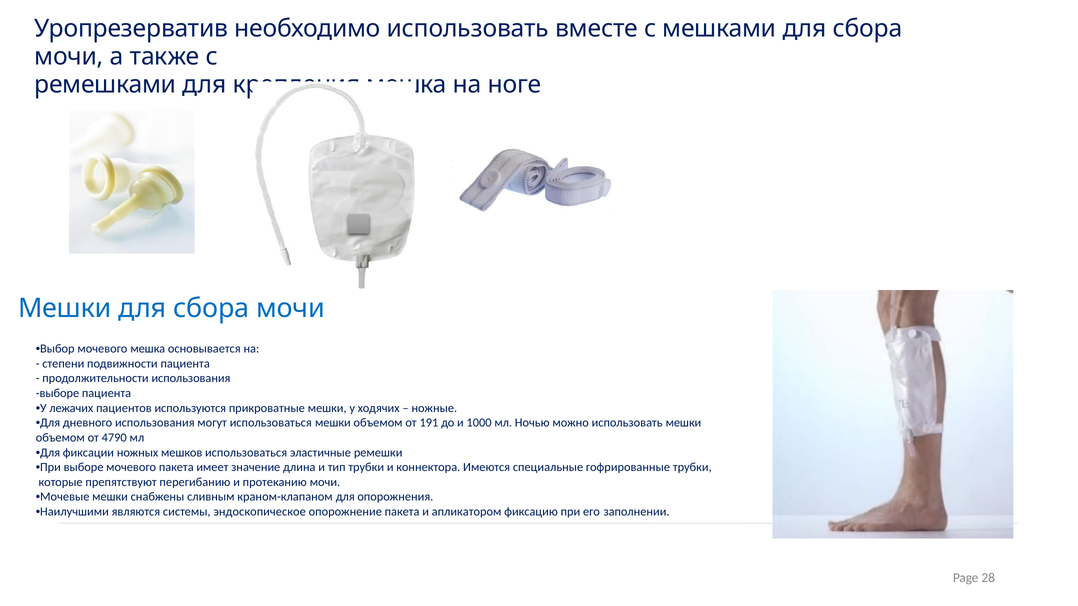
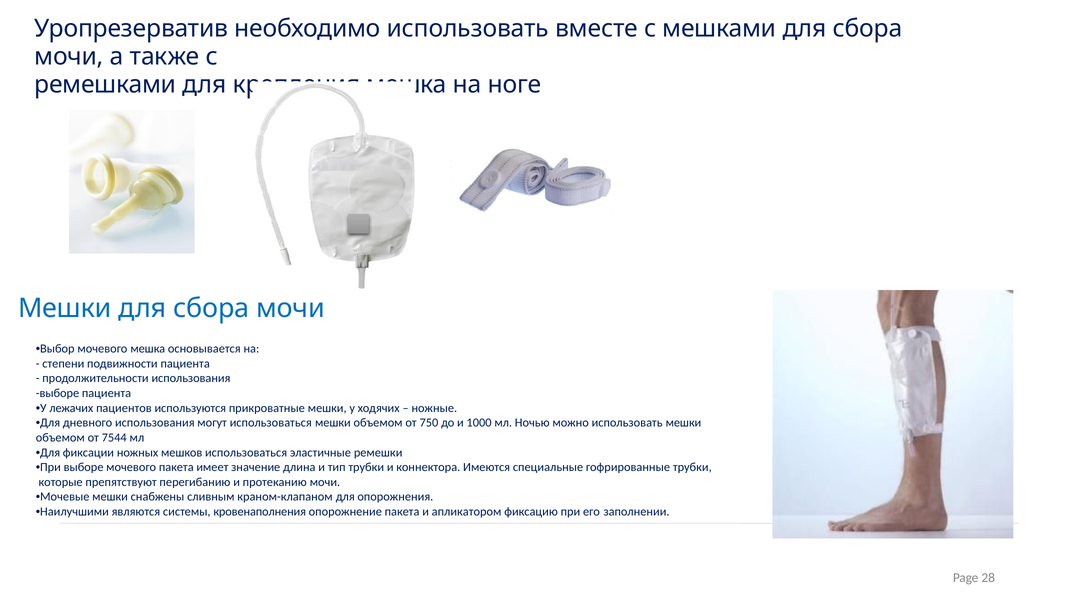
191: 191 -> 750
4790: 4790 -> 7544
эндоскопическое: эндоскопическое -> кровенаполнения
